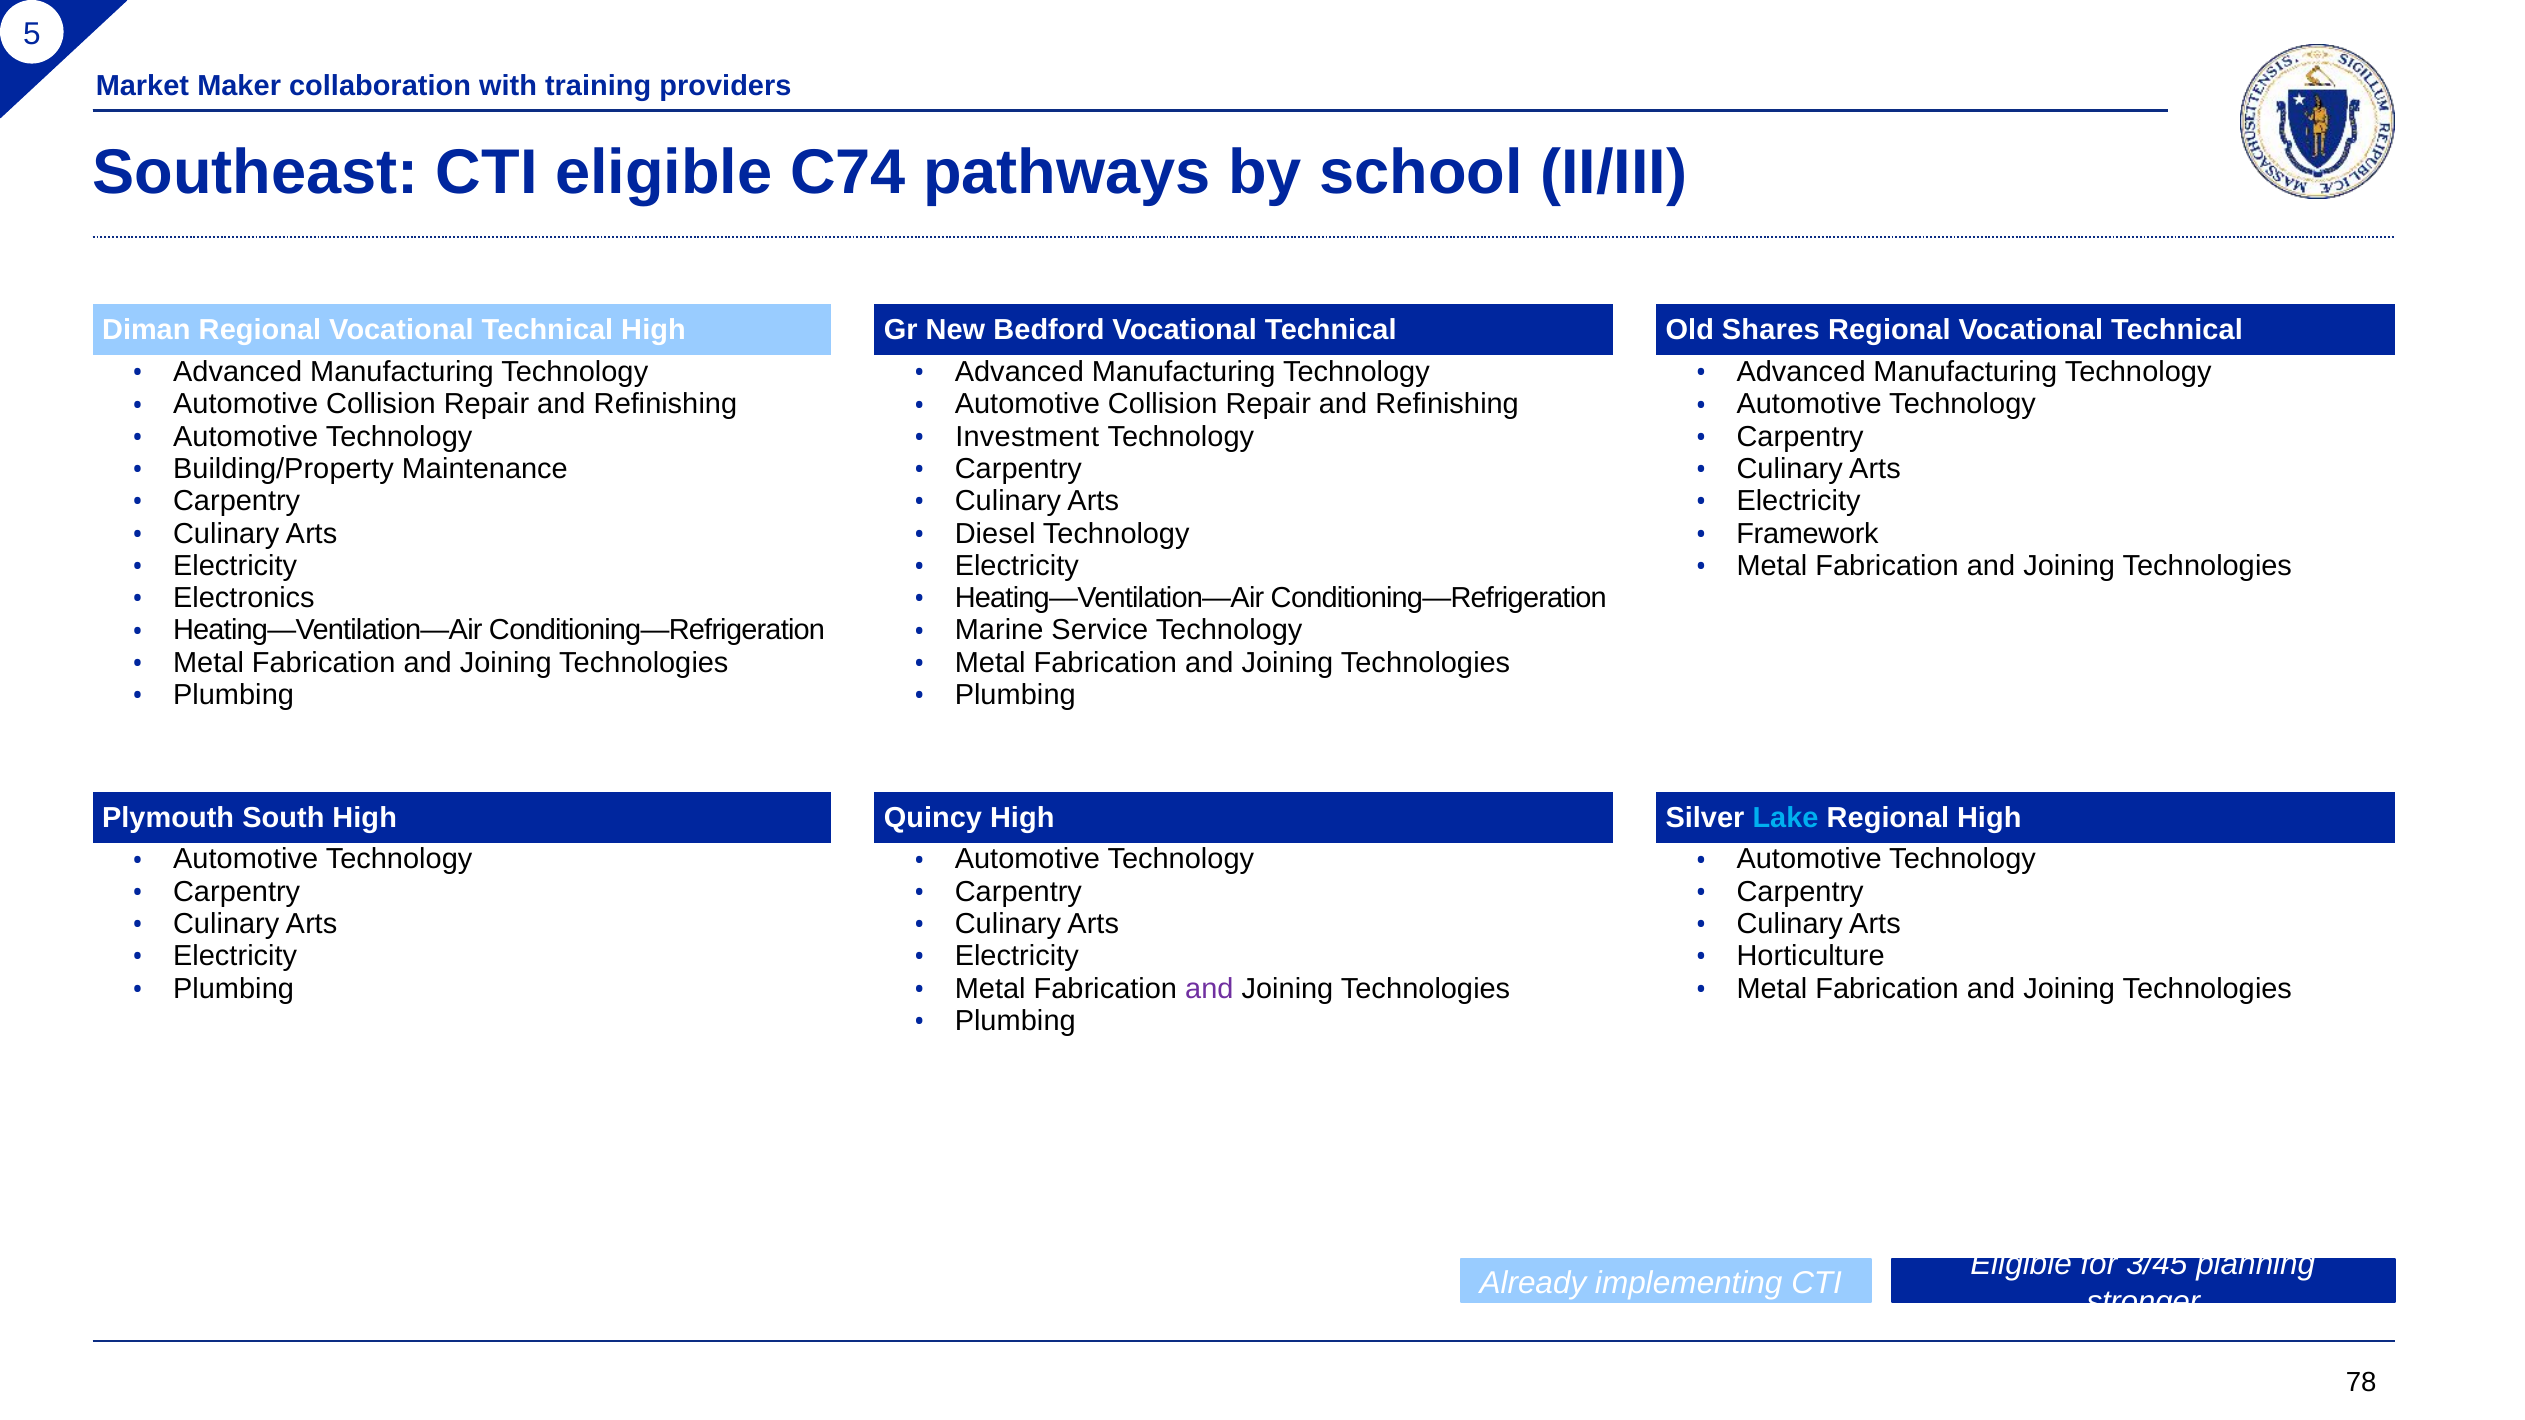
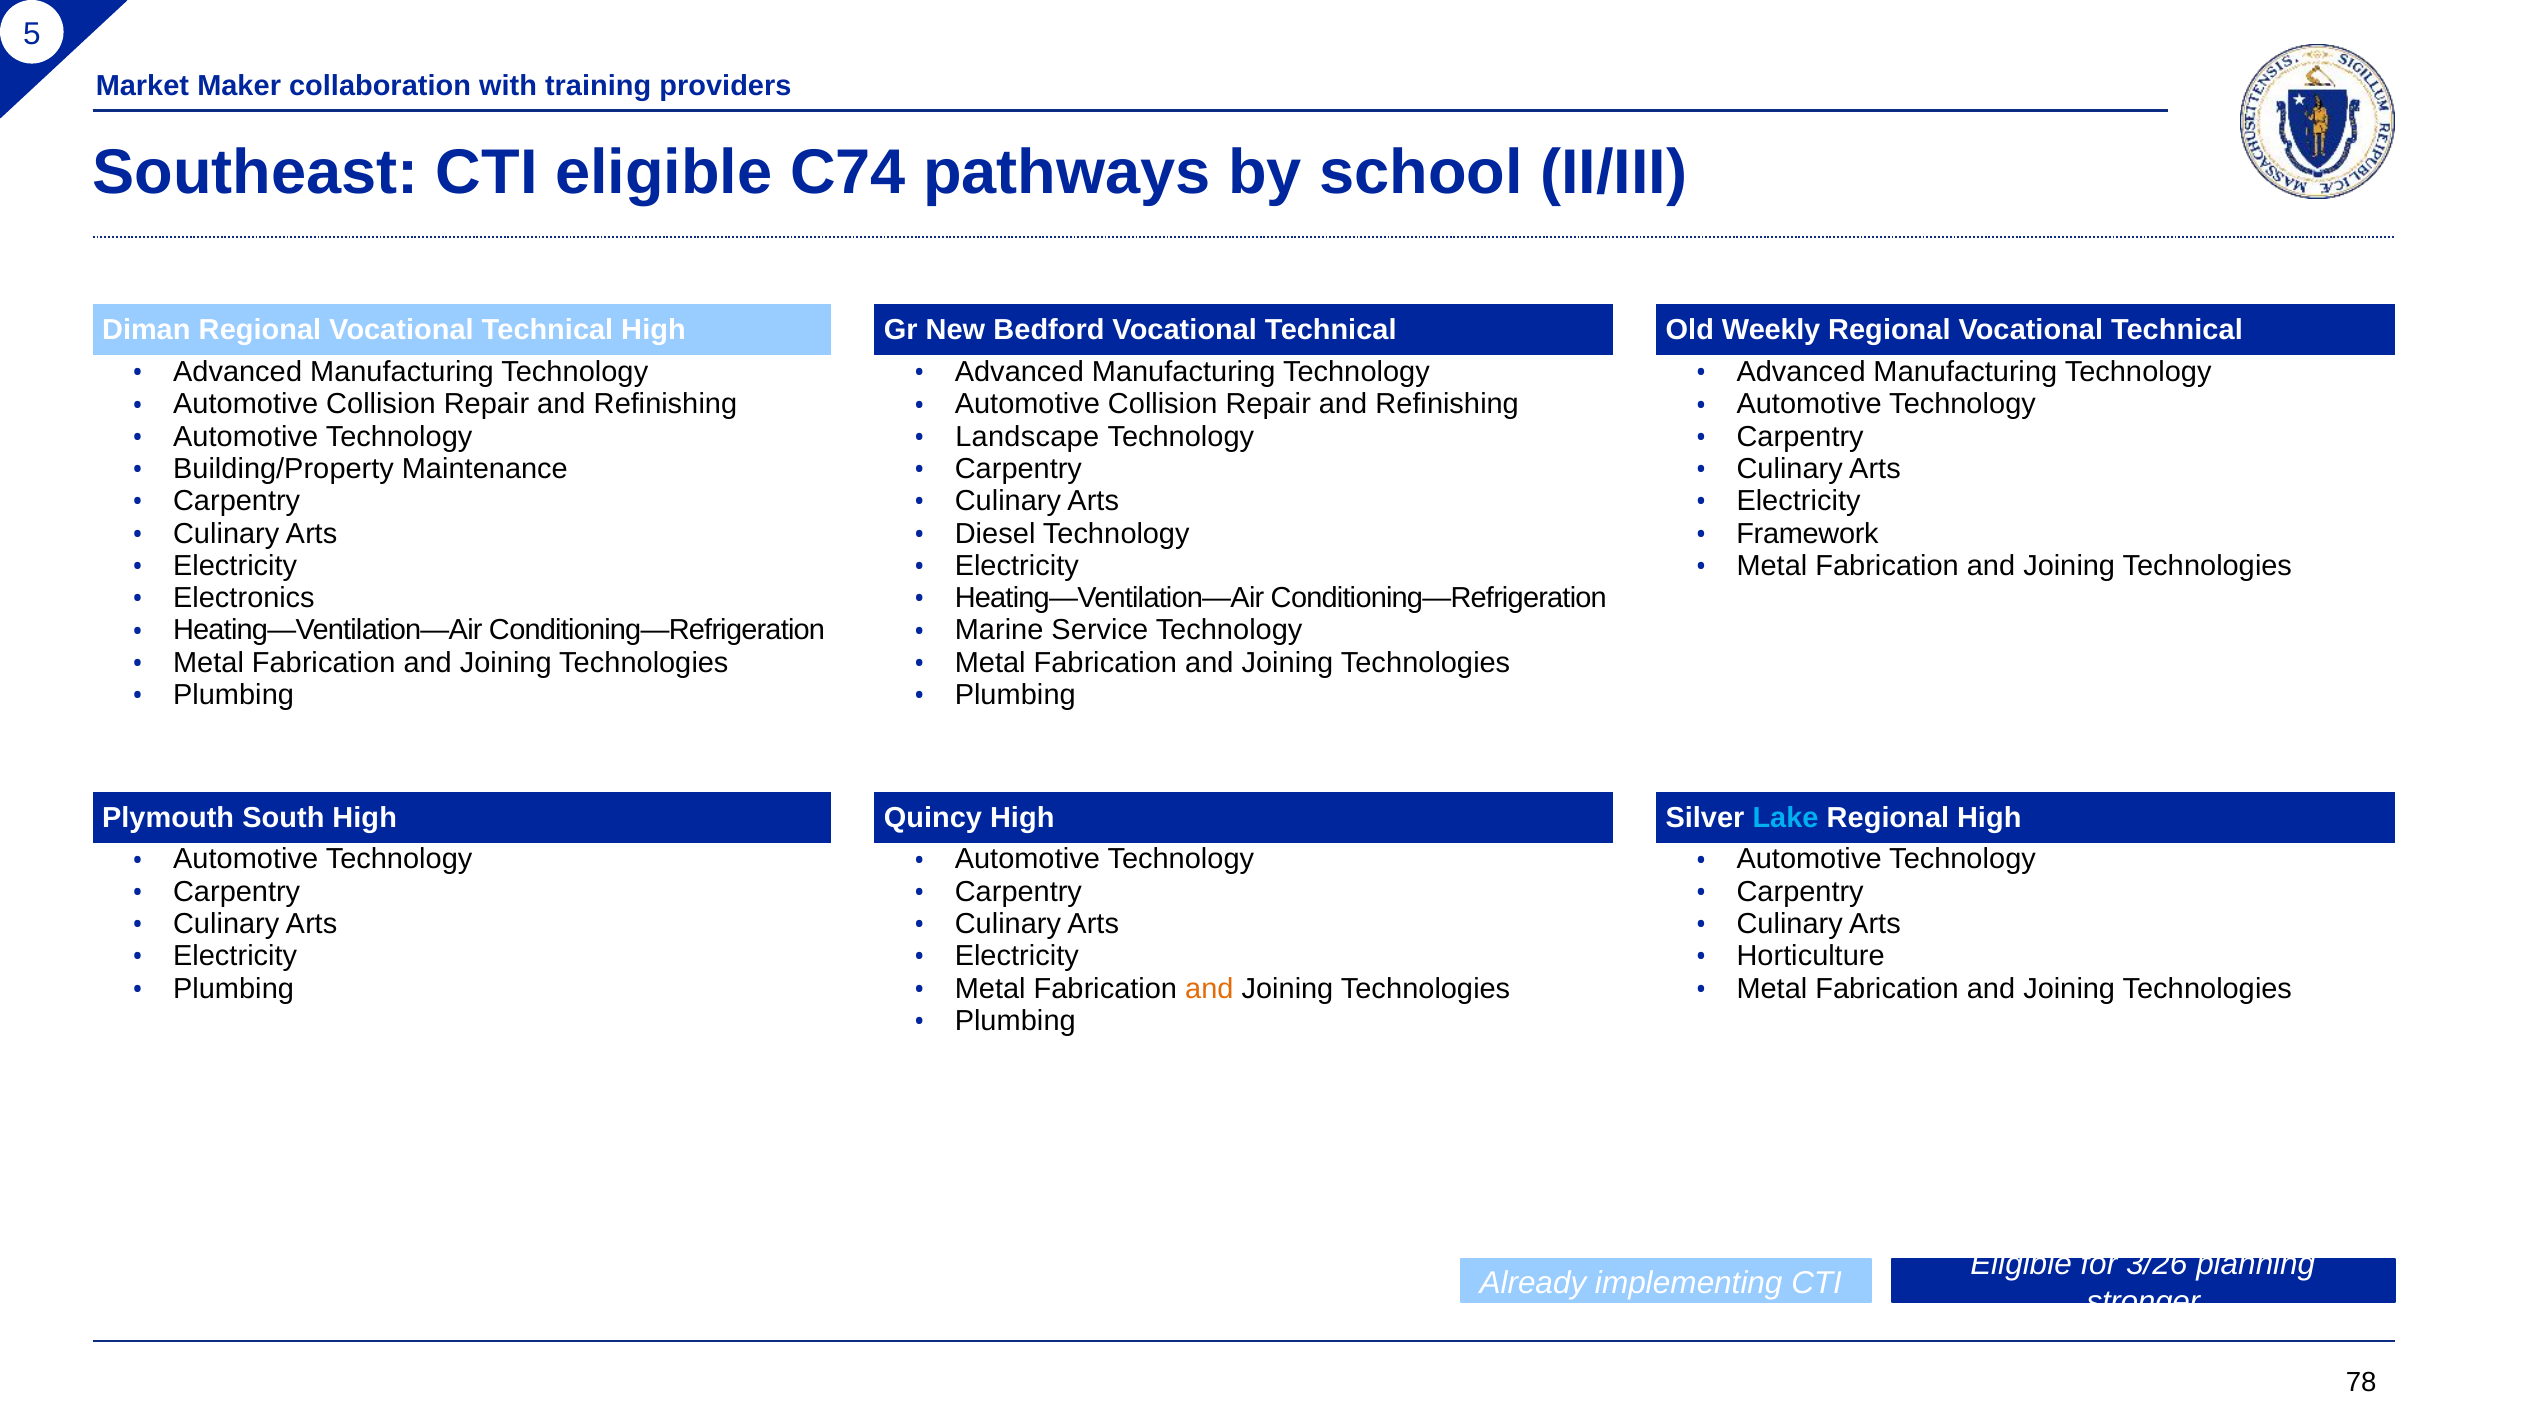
Shares: Shares -> Weekly
Investment: Investment -> Landscape
and at (1209, 989) colour: purple -> orange
3/45: 3/45 -> 3/26
